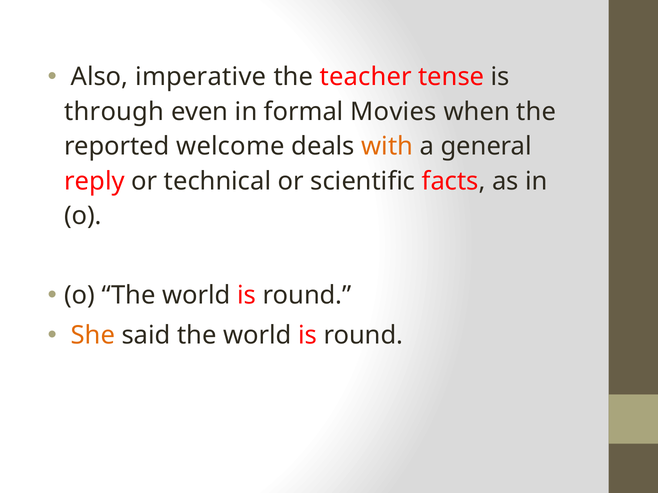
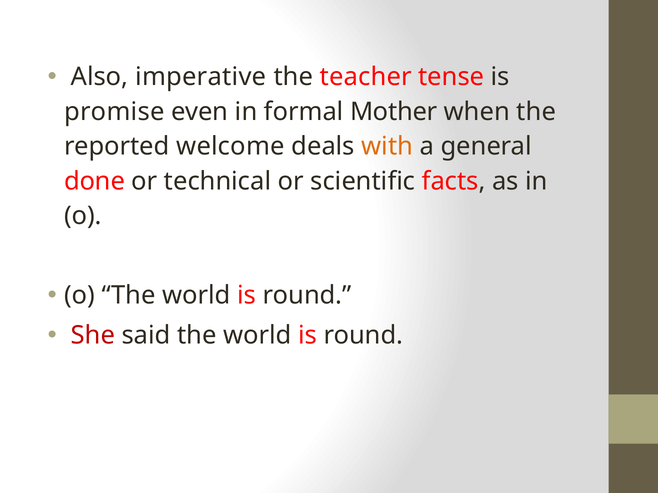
through: through -> promise
Movies: Movies -> Mother
reply: reply -> done
She colour: orange -> red
